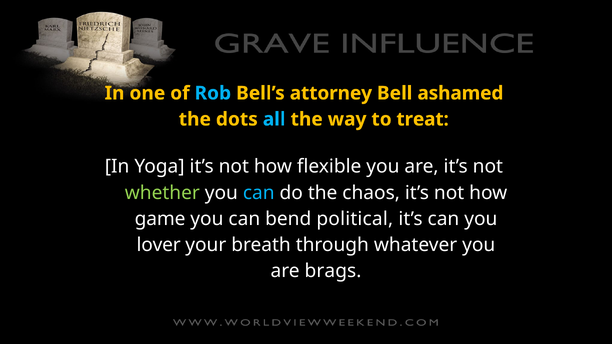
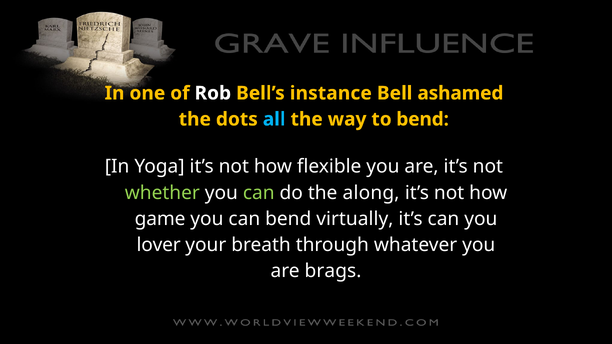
Rob colour: light blue -> white
attorney: attorney -> instance
to treat: treat -> bend
can at (259, 193) colour: light blue -> light green
chaos: chaos -> along
political: political -> virtually
